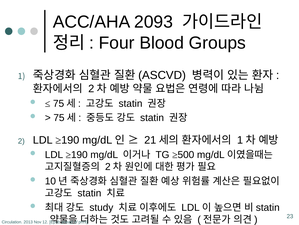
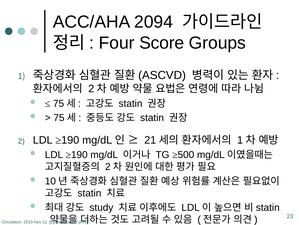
2093: 2093 -> 2094
Blood: Blood -> Score
